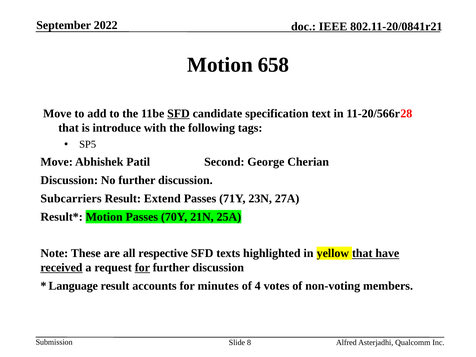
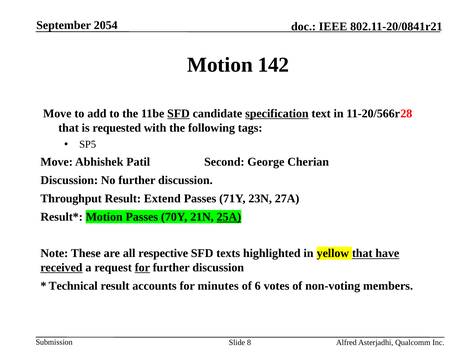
2022: 2022 -> 2054
658: 658 -> 142
specification underline: none -> present
introduce: introduce -> requested
Subcarriers: Subcarriers -> Throughput
25A underline: none -> present
Language: Language -> Technical
4: 4 -> 6
